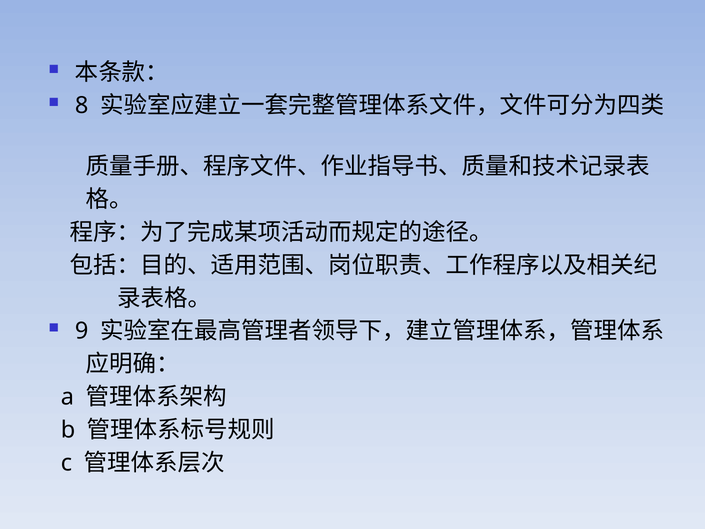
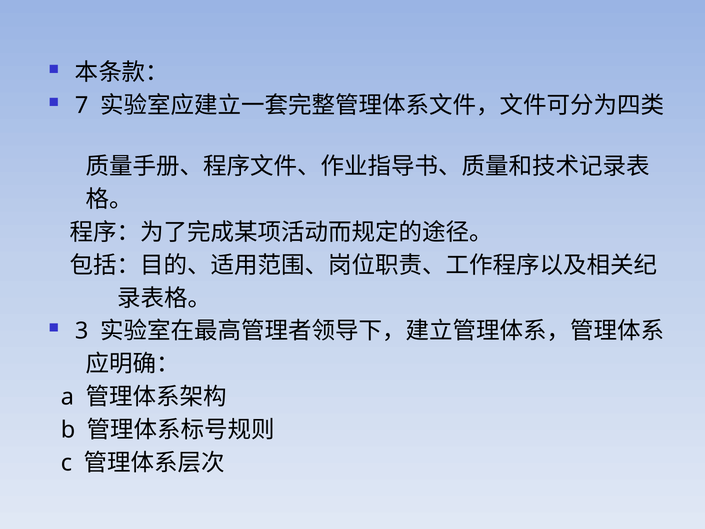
8: 8 -> 7
9: 9 -> 3
